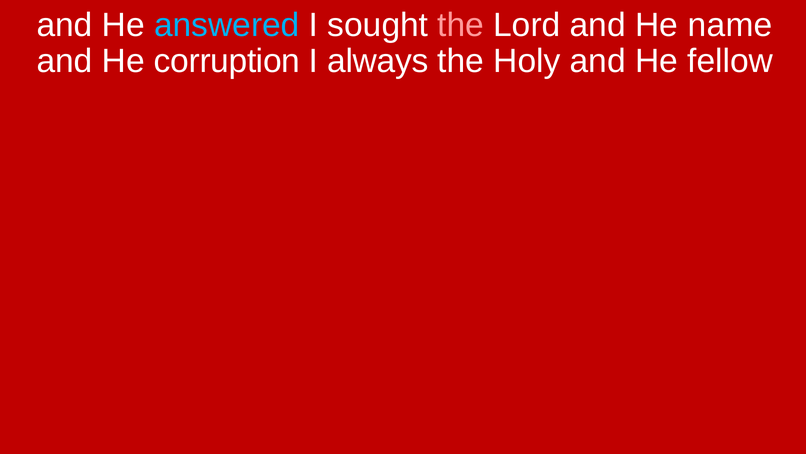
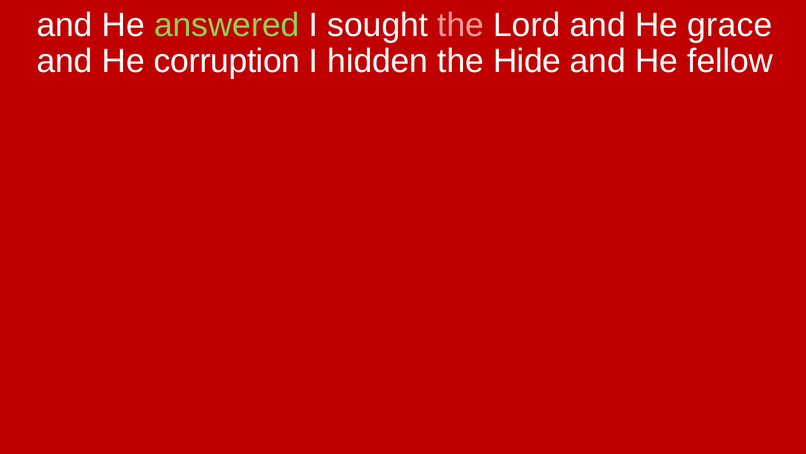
answered colour: light blue -> light green
name: name -> grace
always: always -> hidden
Holy: Holy -> Hide
